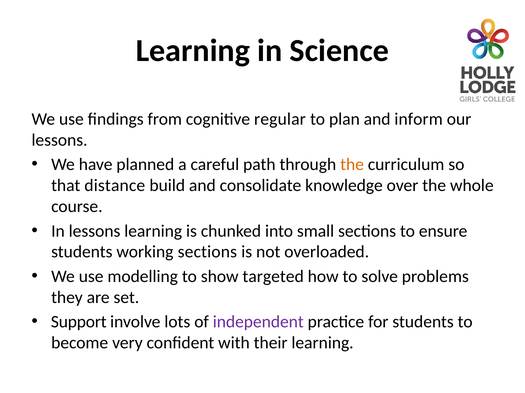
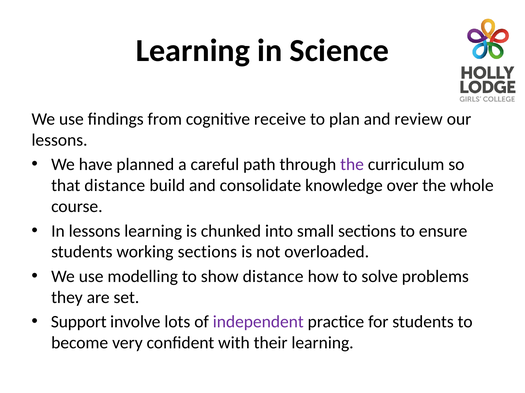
regular: regular -> receive
inform: inform -> review
the at (352, 165) colour: orange -> purple
show targeted: targeted -> distance
